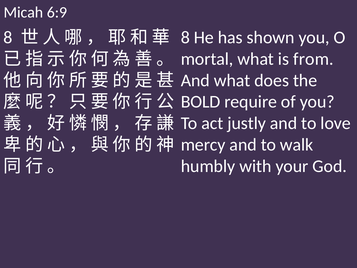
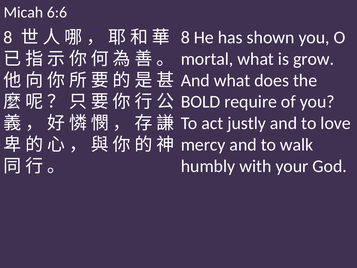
6:9: 6:9 -> 6:6
from: from -> grow
